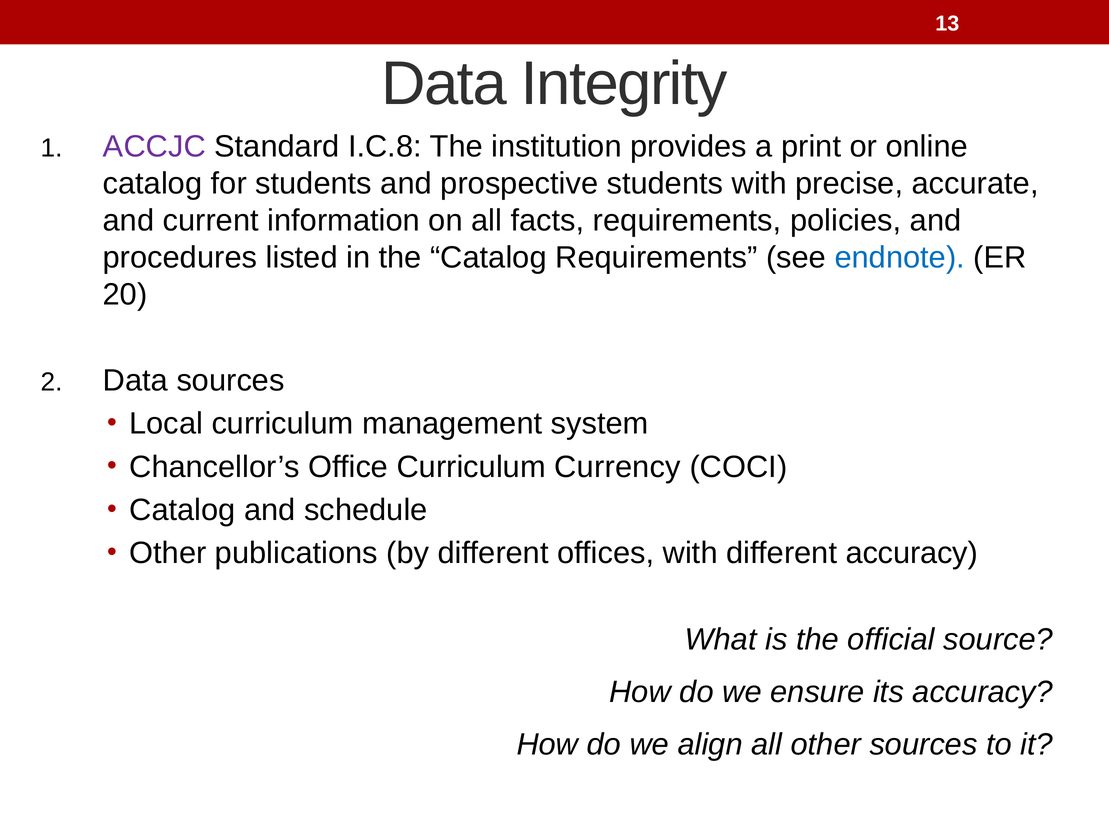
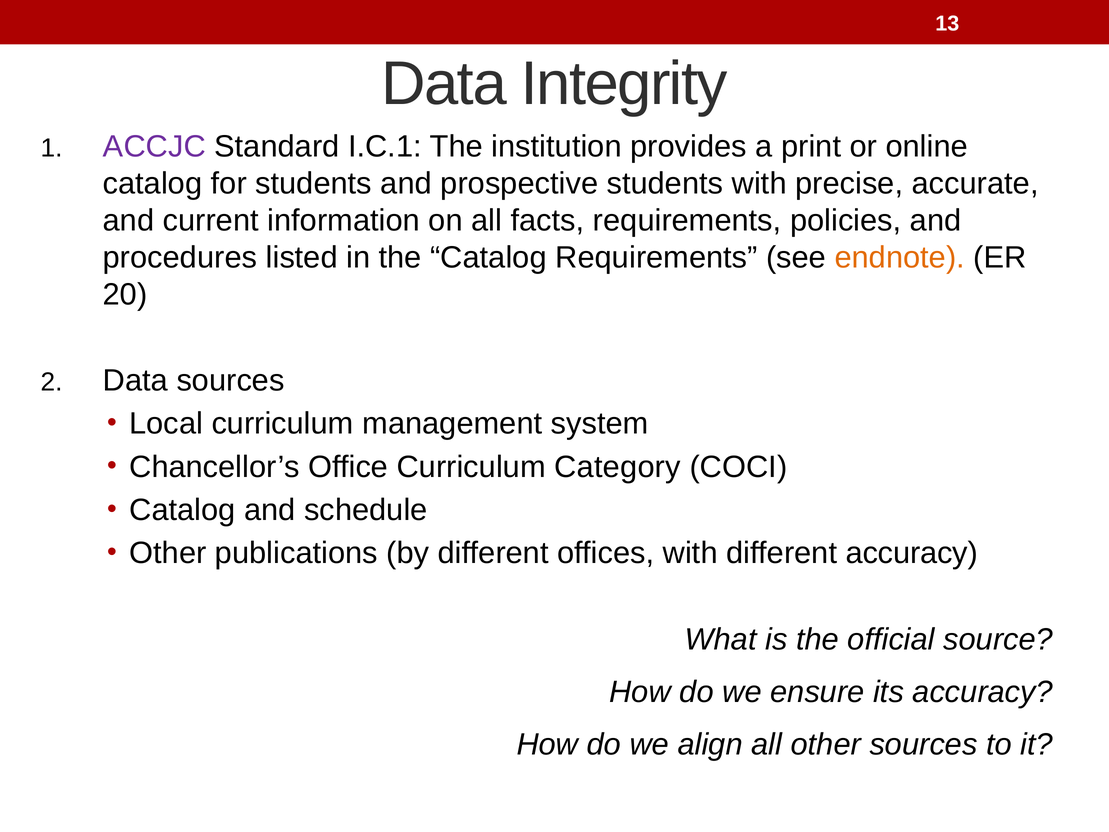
I.C.8: I.C.8 -> I.C.1
endnote colour: blue -> orange
Currency: Currency -> Category
